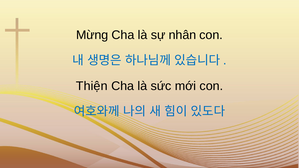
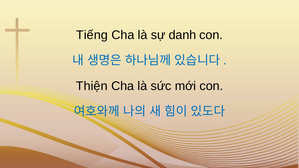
Mừng: Mừng -> Tiếng
nhân: nhân -> danh
